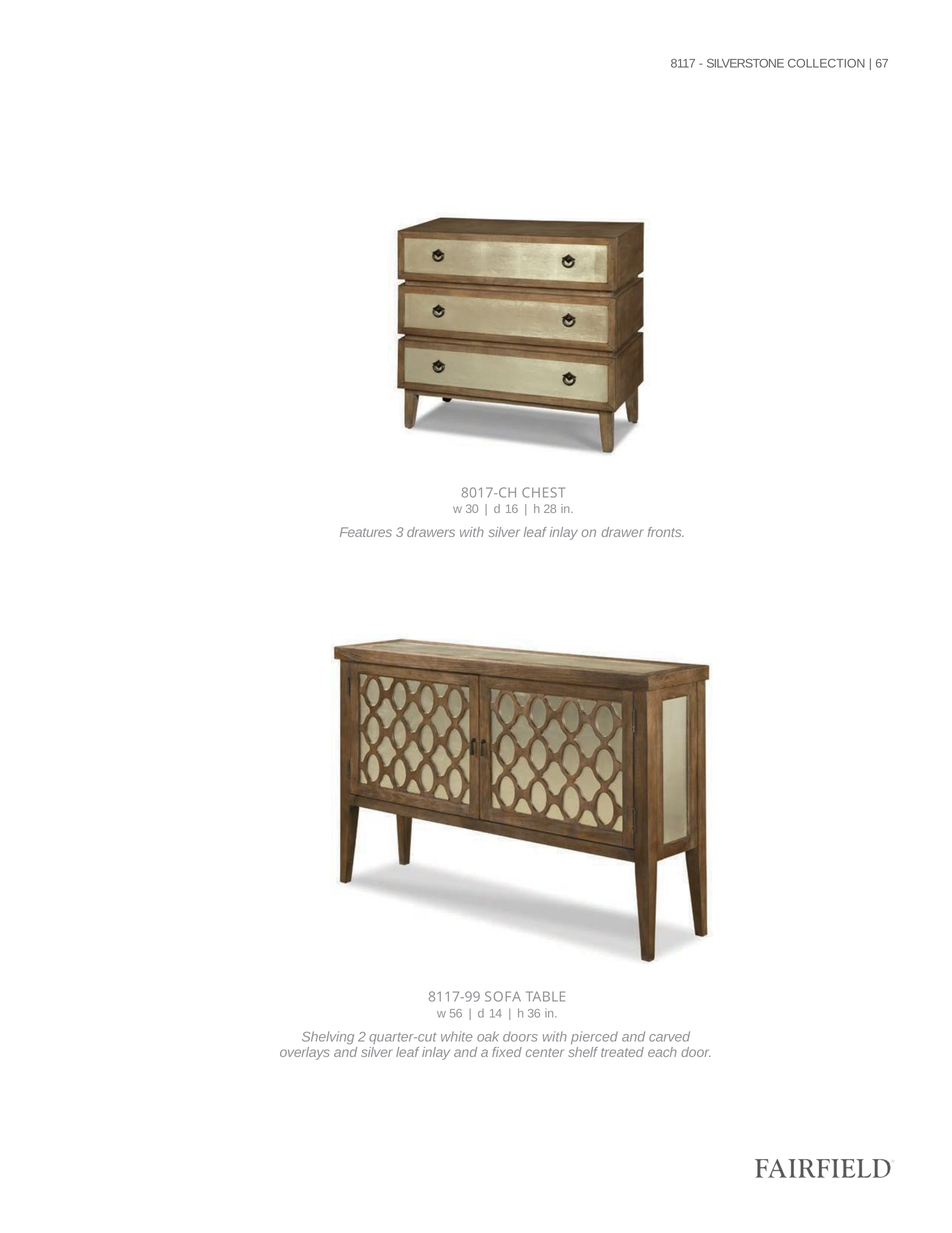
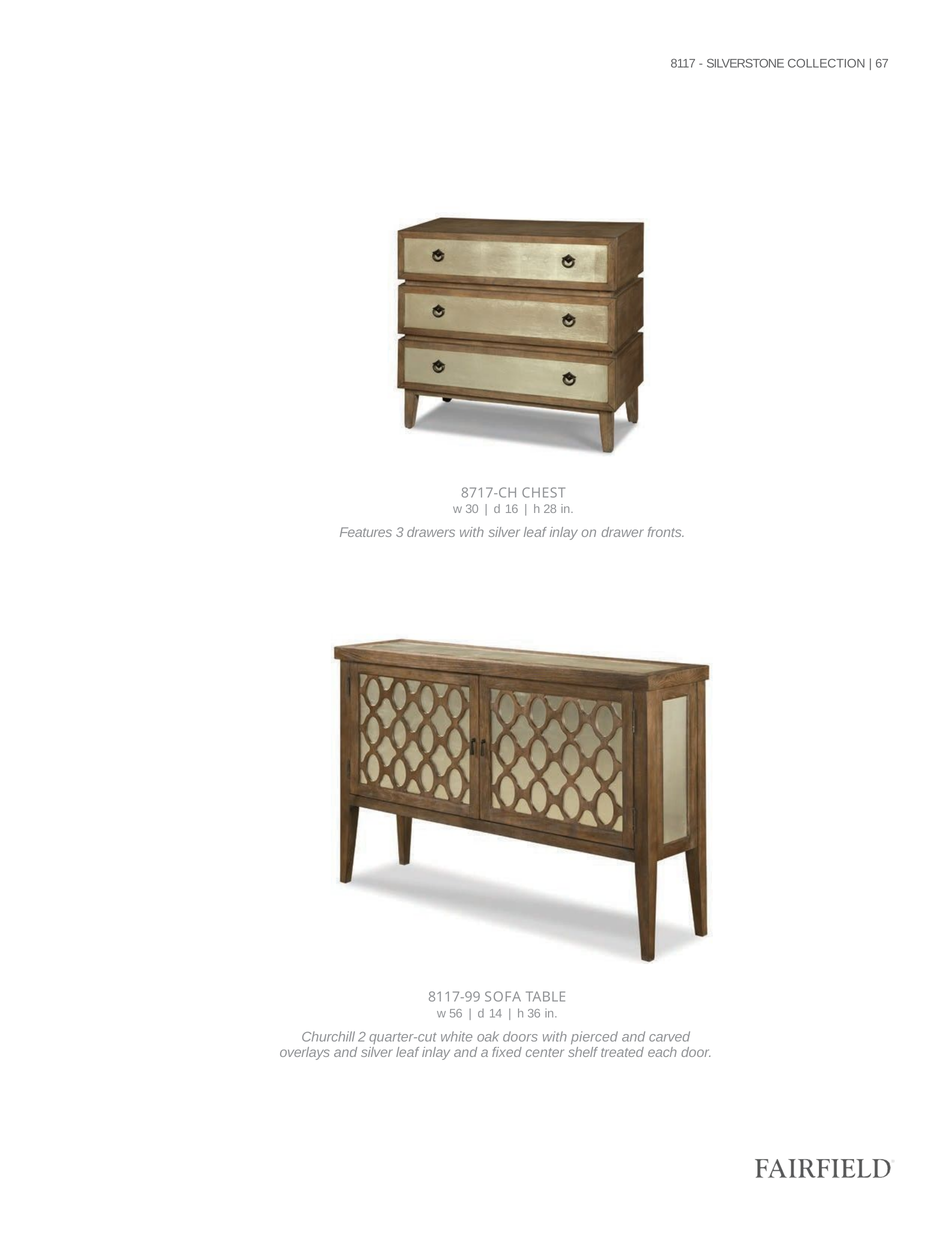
8017-CH: 8017-CH -> 8717-CH
Shelving: Shelving -> Churchill
